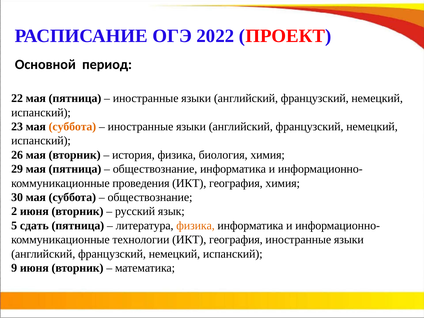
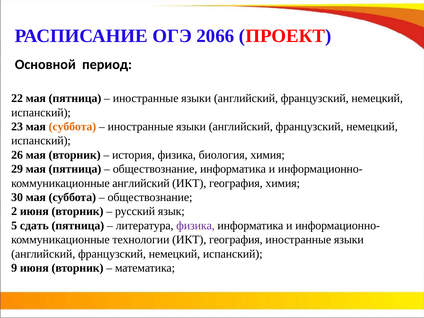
2022: 2022 -> 2066
проведения at (141, 183): проведения -> английский
физика at (196, 226) colour: orange -> purple
